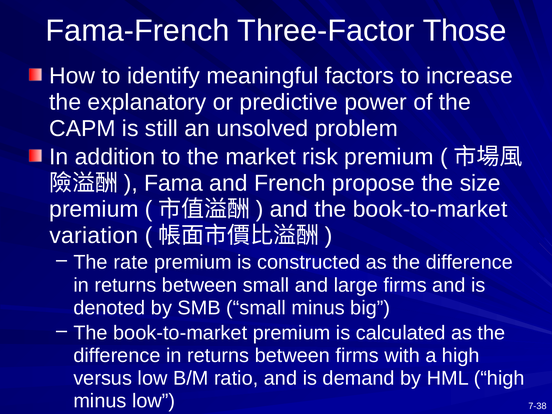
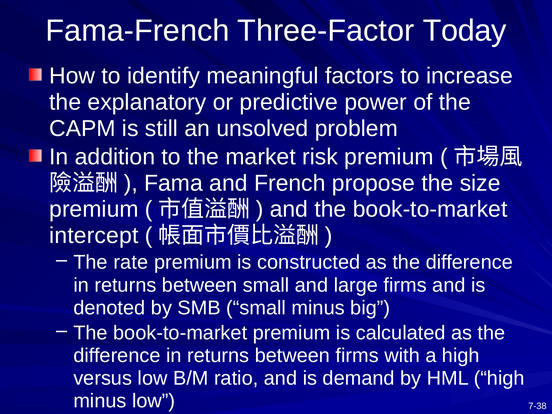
Those: Those -> Today
variation: variation -> intercept
